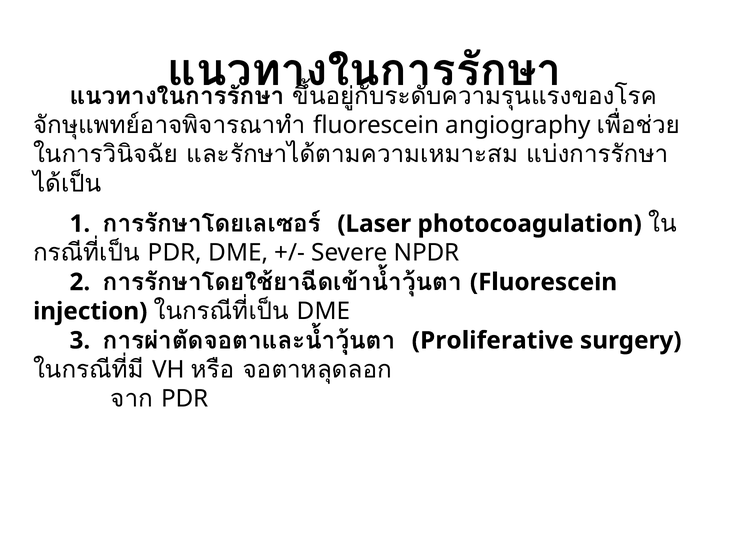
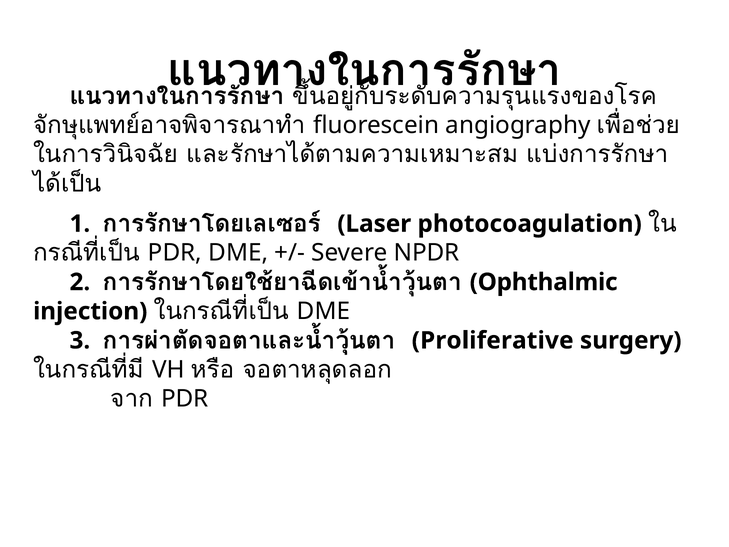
Fluorescein at (544, 282): Fluorescein -> Ophthalmic
